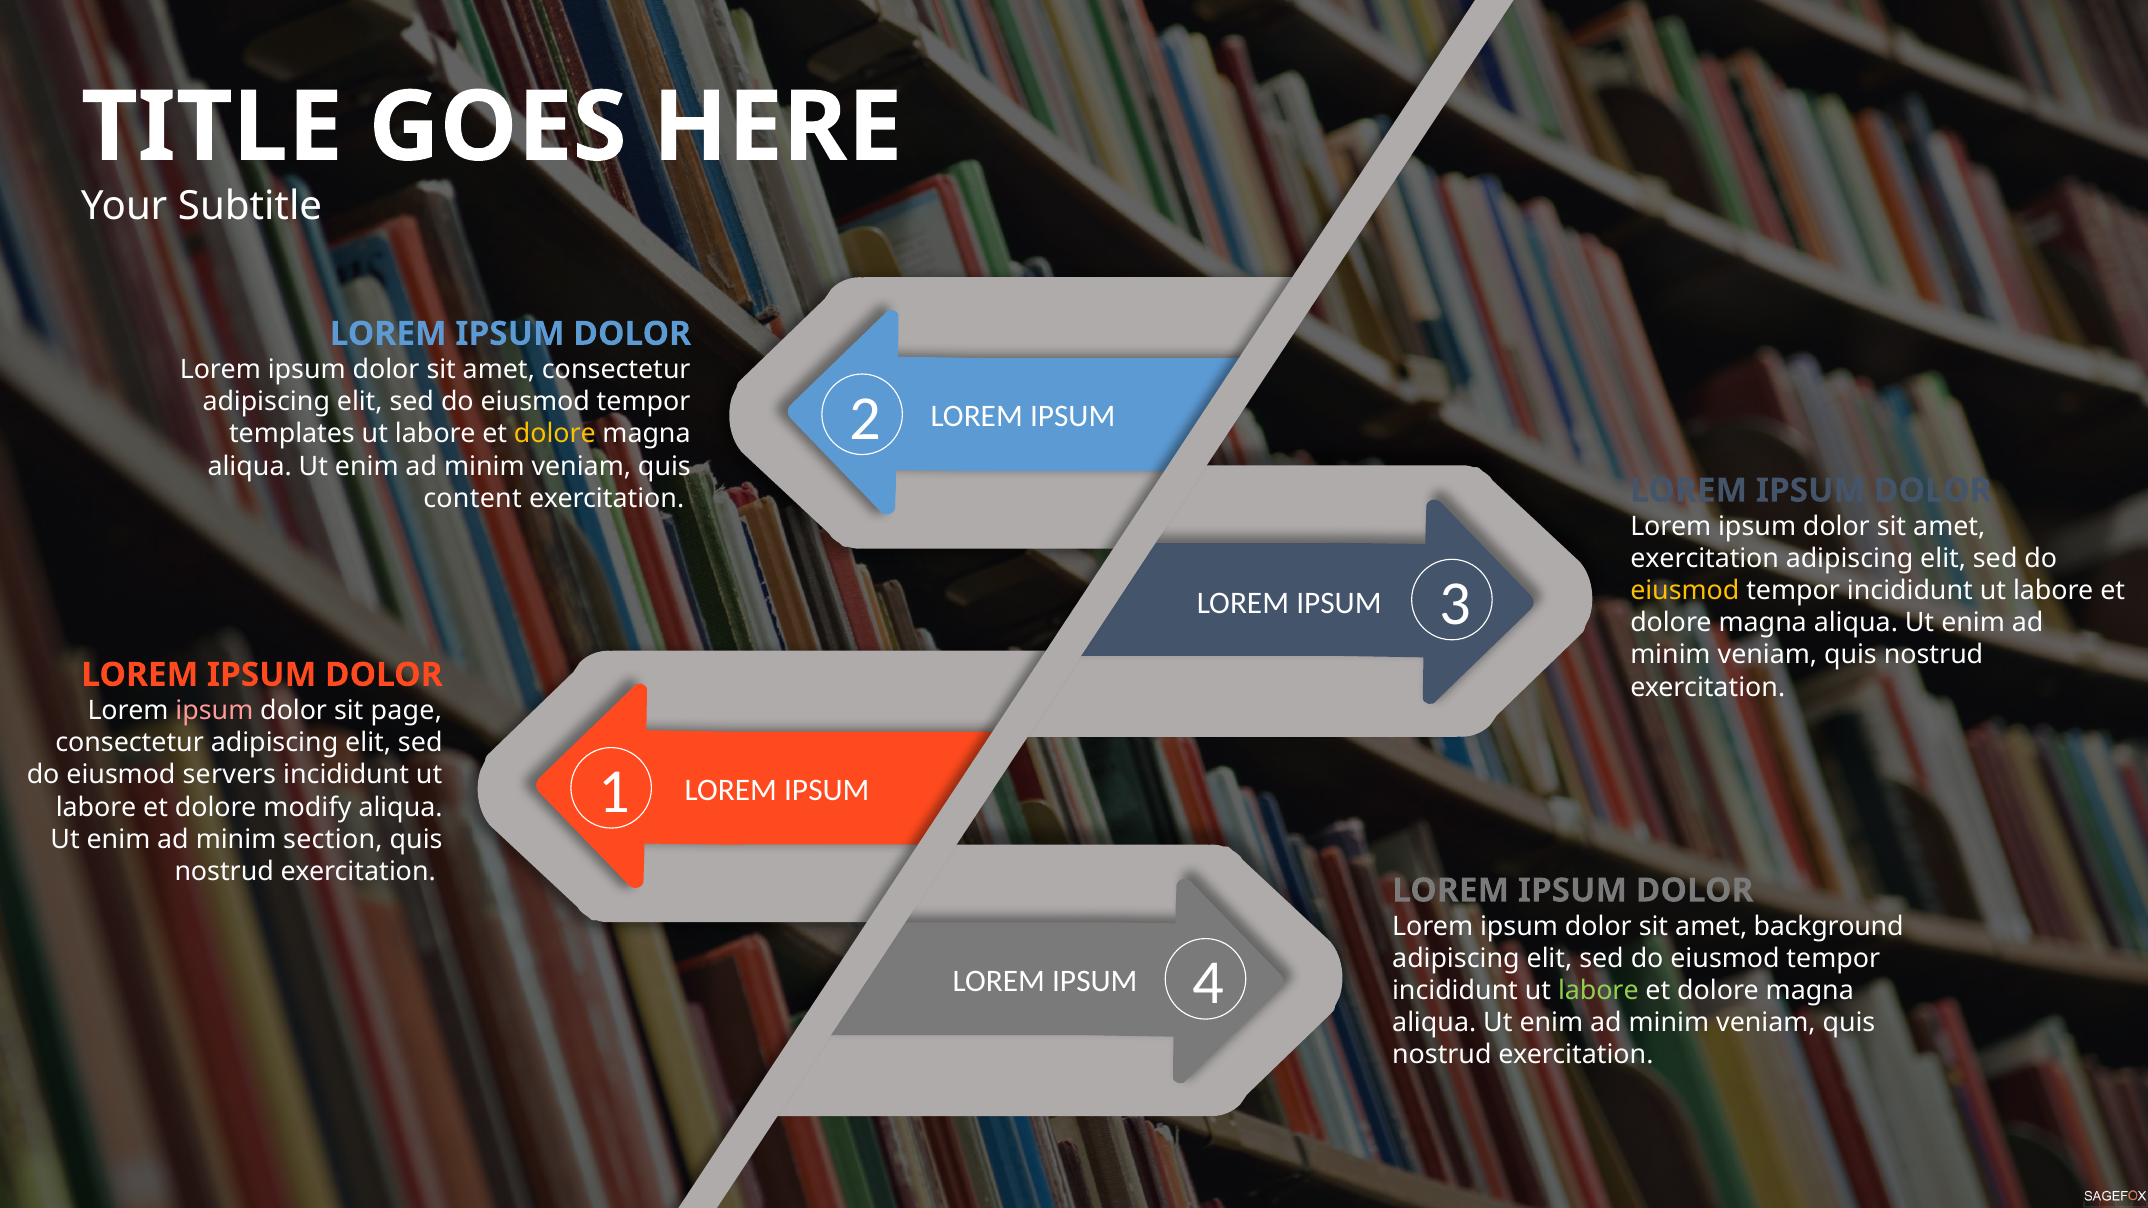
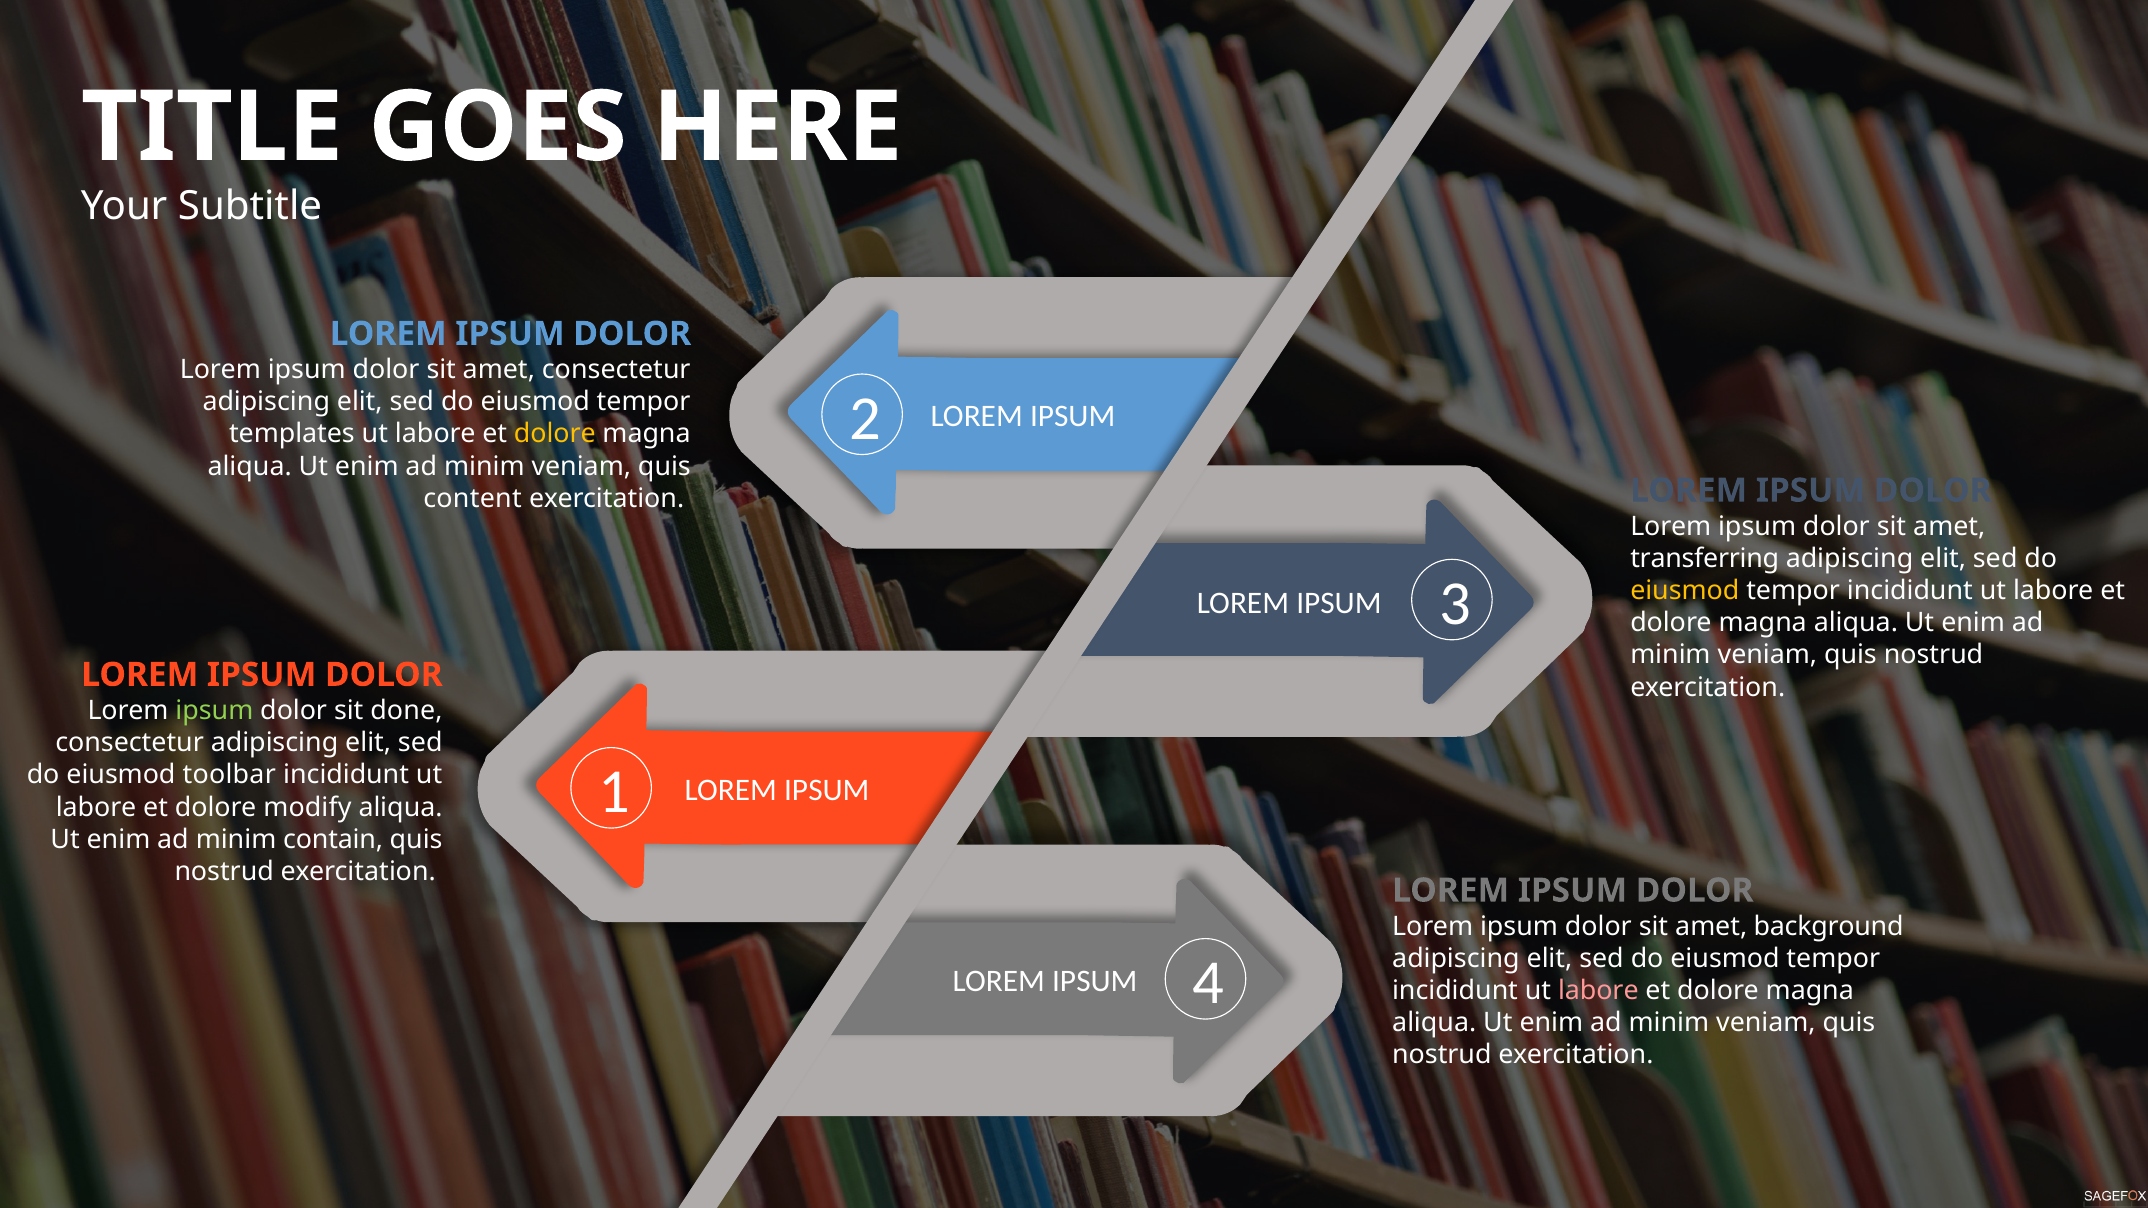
exercitation at (1705, 559): exercitation -> transferring
ipsum at (214, 711) colour: pink -> light green
page: page -> done
servers: servers -> toolbar
section: section -> contain
labore at (1598, 991) colour: light green -> pink
